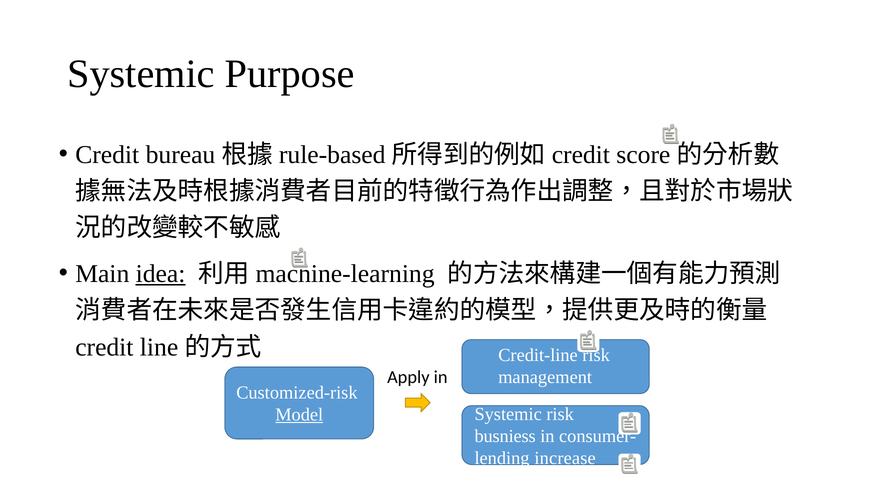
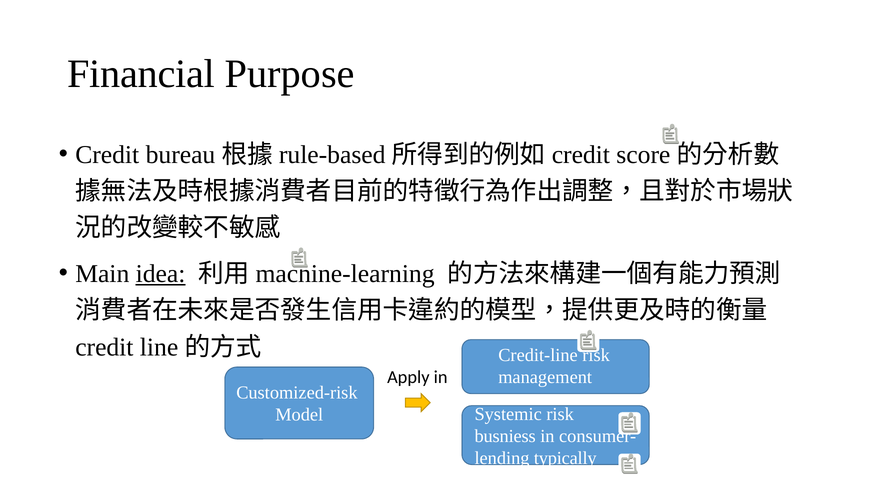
Systemic at (141, 74): Systemic -> Financial
Model underline: present -> none
increase: increase -> typically
